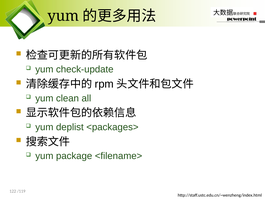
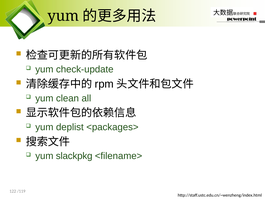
package: package -> slackpkg
